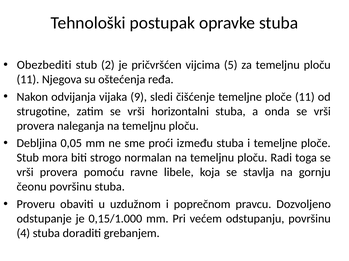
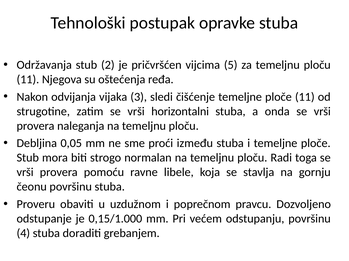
Obezbediti: Obezbediti -> Održavanja
9: 9 -> 3
